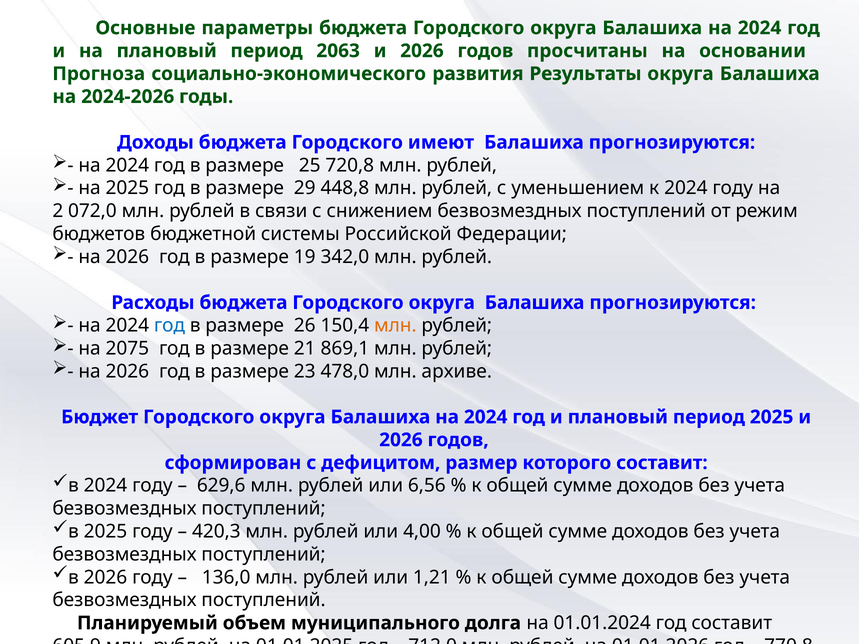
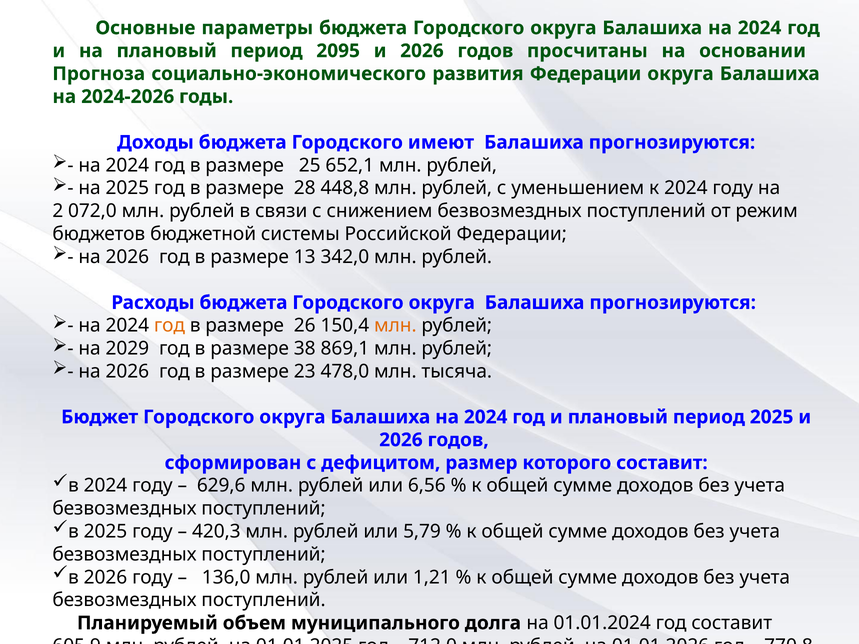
2063: 2063 -> 2095
развития Результаты: Результаты -> Федерации
720,8: 720,8 -> 652,1
29: 29 -> 28
19: 19 -> 13
год at (170, 326) colour: blue -> orange
2075: 2075 -> 2029
21: 21 -> 38
архиве: архиве -> тысяча
4,00: 4,00 -> 5,79
